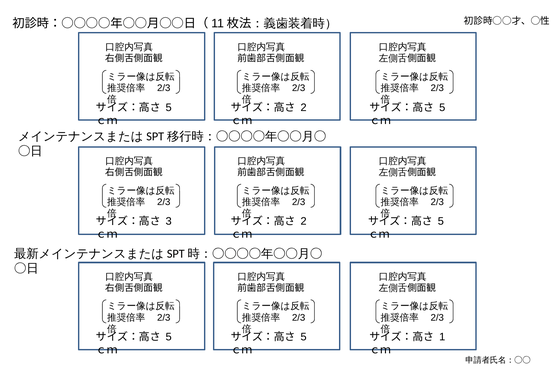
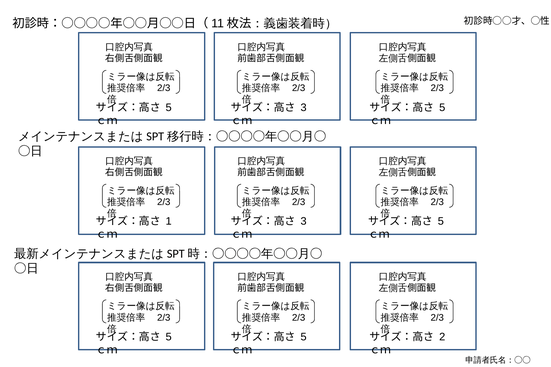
2 at (304, 108): 2 -> 3
3: 3 -> 1
2 at (304, 222): 2 -> 3
1: 1 -> 2
